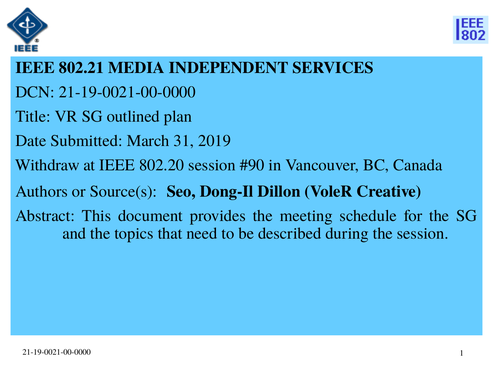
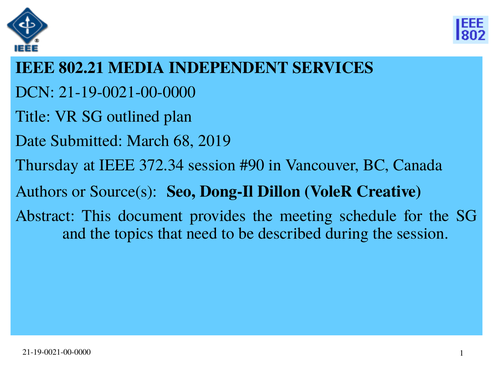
31: 31 -> 68
Withdraw: Withdraw -> Thursday
802.20: 802.20 -> 372.34
